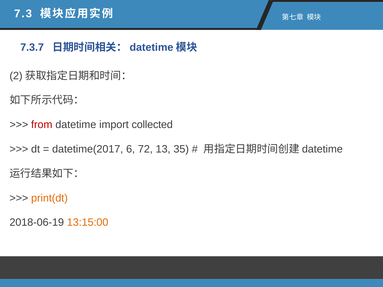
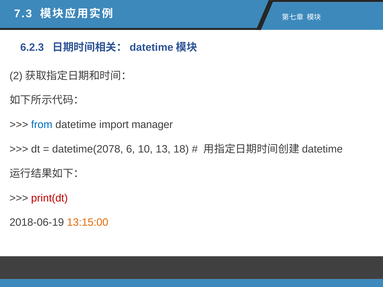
7.3.7: 7.3.7 -> 6.2.3
from colour: red -> blue
collected: collected -> manager
datetime(2017: datetime(2017 -> datetime(2078
72: 72 -> 10
35: 35 -> 18
print(dt colour: orange -> red
